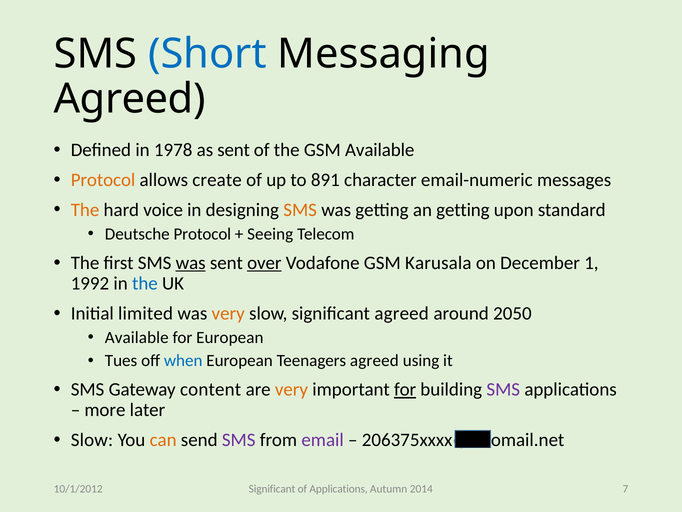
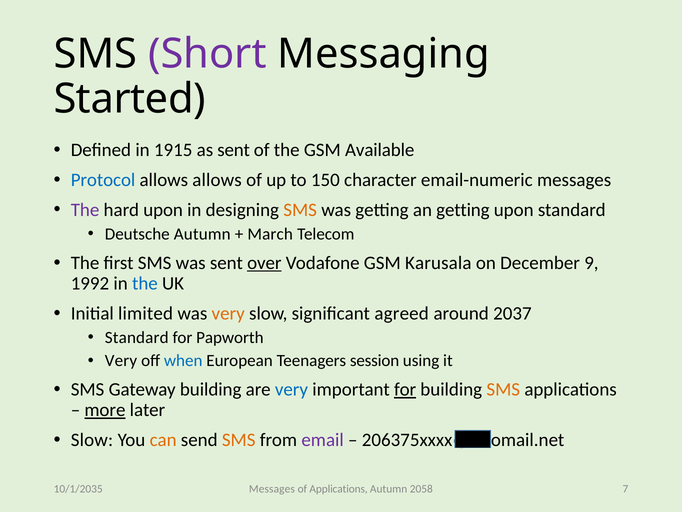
Short colour: blue -> purple
Agreed at (130, 99): Agreed -> Started
1978: 1978 -> 1915
Protocol at (103, 180) colour: orange -> blue
allows create: create -> allows
891: 891 -> 150
The at (85, 210) colour: orange -> purple
hard voice: voice -> upon
Deutsche Protocol: Protocol -> Autumn
Seeing: Seeing -> March
was at (191, 263) underline: present -> none
1: 1 -> 9
2050: 2050 -> 2037
Available at (137, 337): Available -> Standard
for European: European -> Papworth
Tues at (121, 360): Tues -> Very
Teenagers agreed: agreed -> session
Gateway content: content -> building
very at (291, 389) colour: orange -> blue
SMS at (503, 389) colour: purple -> orange
more underline: none -> present
SMS at (239, 440) colour: purple -> orange
Significant at (272, 488): Significant -> Messages
2014: 2014 -> 2058
10/1/2012: 10/1/2012 -> 10/1/2035
